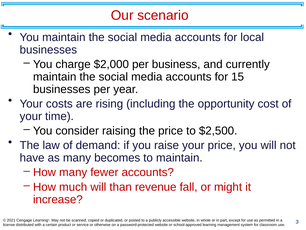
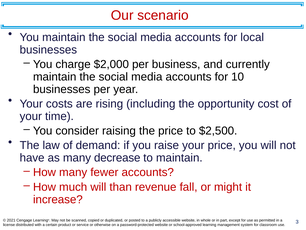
15: 15 -> 10
becomes: becomes -> decrease
